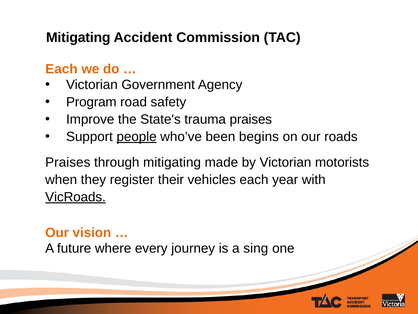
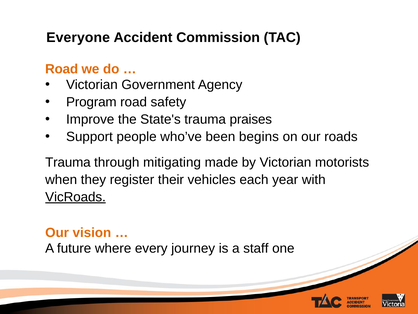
Mitigating at (78, 38): Mitigating -> Everyone
Each at (61, 69): Each -> Road
people underline: present -> none
Praises at (68, 162): Praises -> Trauma
sing: sing -> staff
